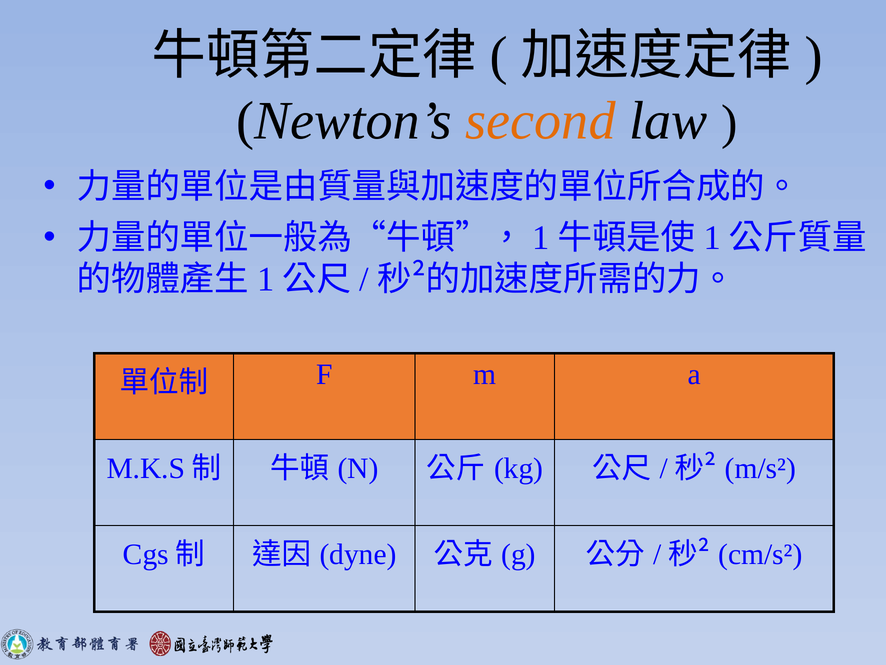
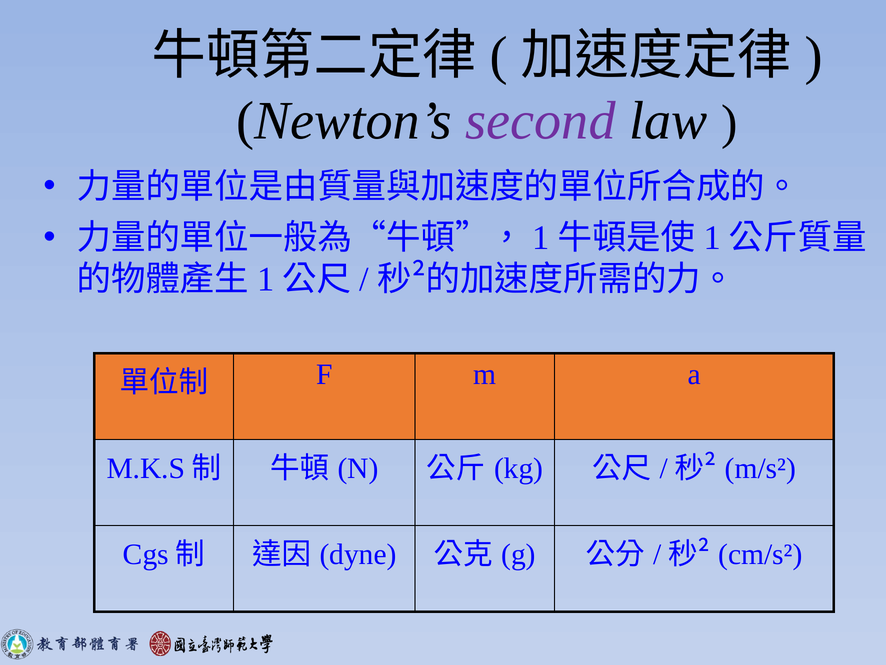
second colour: orange -> purple
